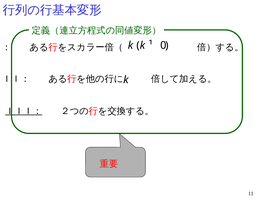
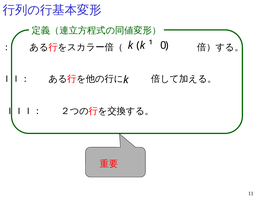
ＩＩＩ： underline: present -> none
